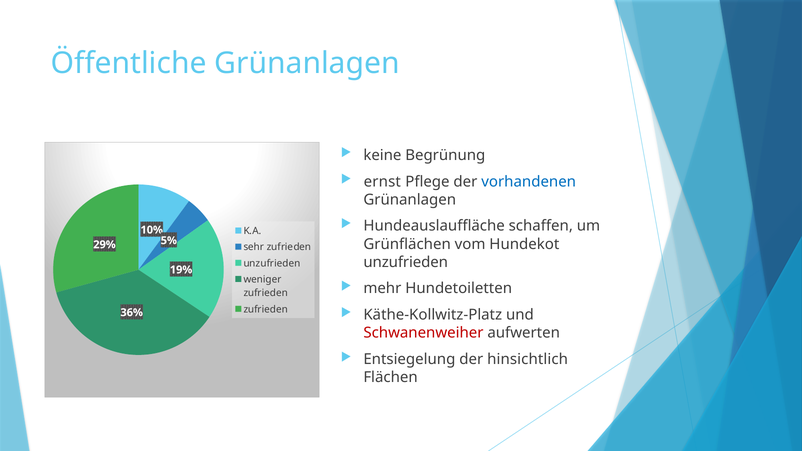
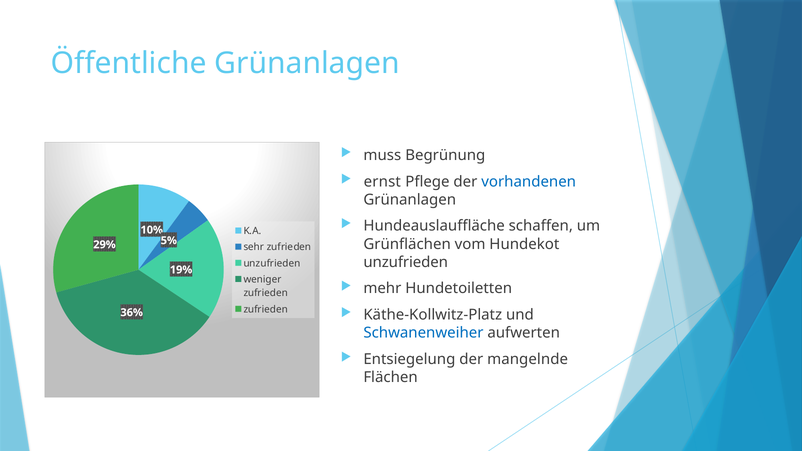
keine: keine -> muss
Schwanenweiher colour: red -> blue
hinsichtlich: hinsichtlich -> mangelnde
